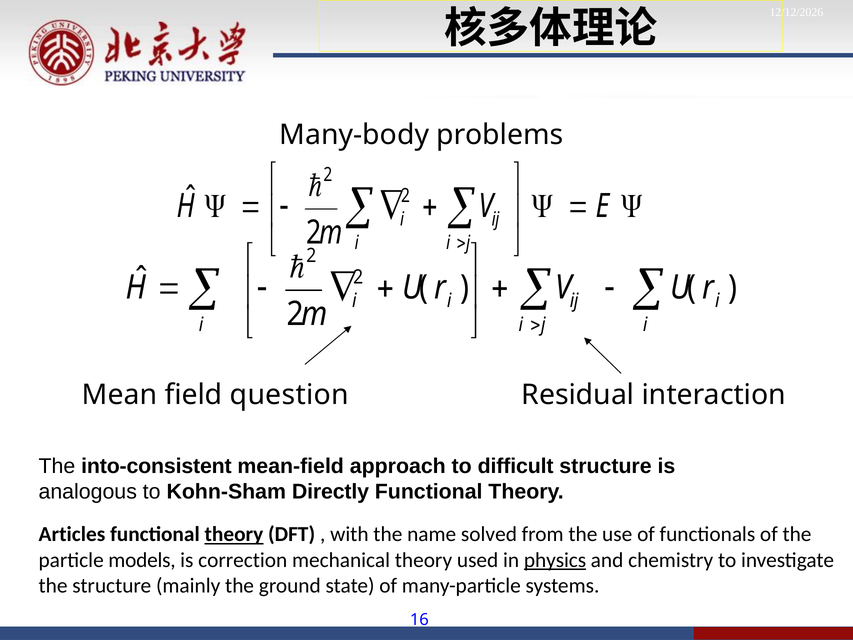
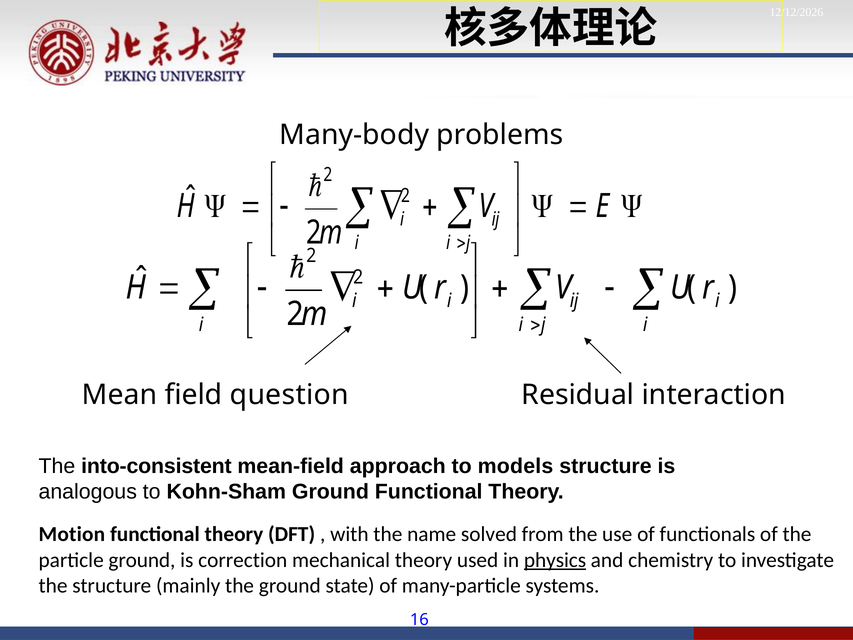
difficult: difficult -> models
Kohn-Sham Directly: Directly -> Ground
Articles: Articles -> Motion
theory at (234, 534) underline: present -> none
particle models: models -> ground
